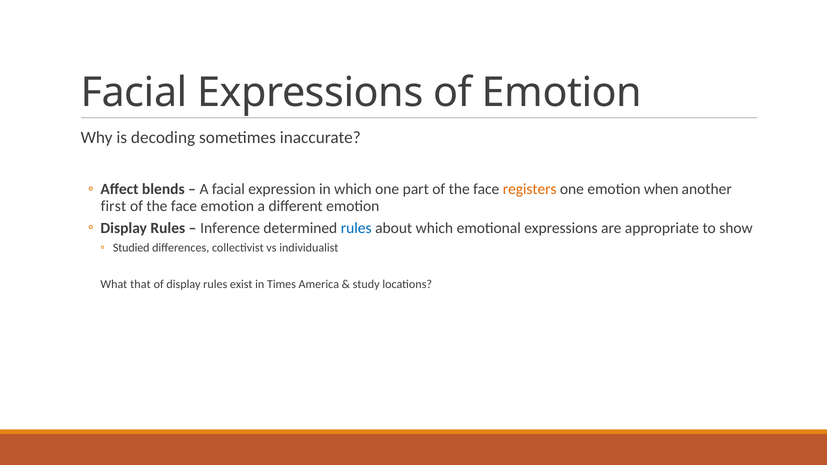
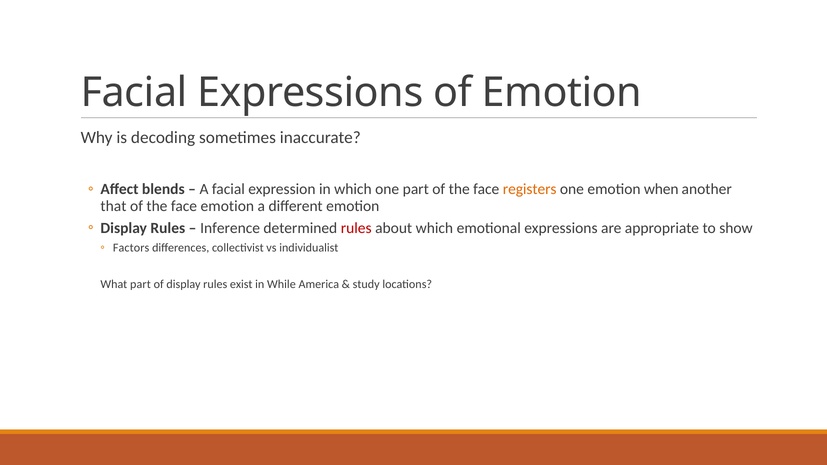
first: first -> that
rules at (356, 228) colour: blue -> red
Studied: Studied -> Factors
What that: that -> part
Times: Times -> While
